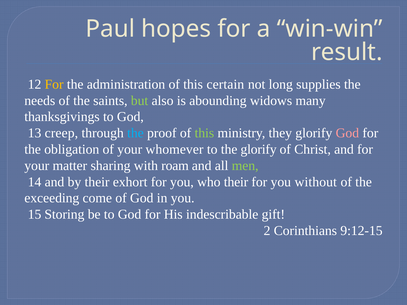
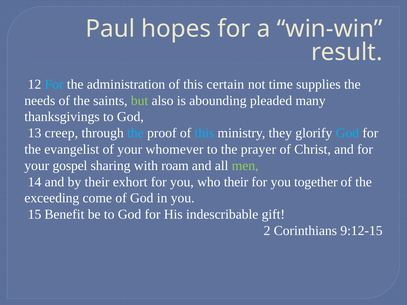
For at (54, 84) colour: yellow -> light blue
long: long -> time
widows: widows -> pleaded
this at (204, 133) colour: light green -> light blue
God at (347, 133) colour: pink -> light blue
obligation: obligation -> evangelist
the glorify: glorify -> prayer
matter: matter -> gospel
without: without -> together
Storing: Storing -> Benefit
